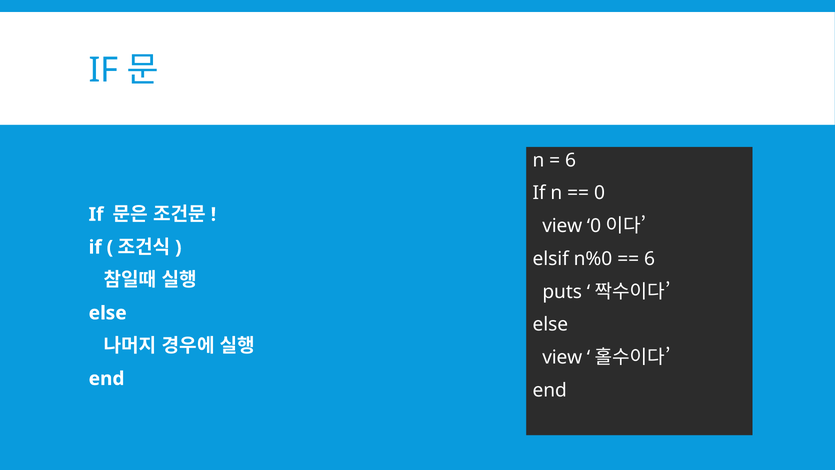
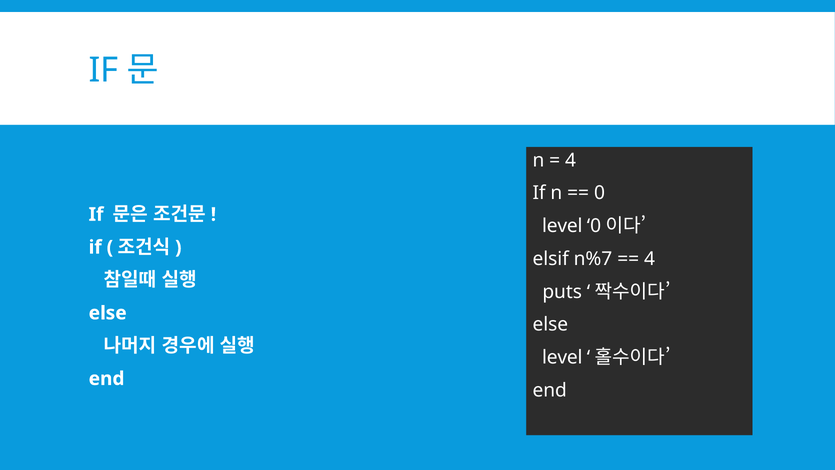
6 at (571, 160): 6 -> 4
view at (562, 226): view -> level
n%0: n%0 -> n%7
6 at (650, 259): 6 -> 4
view at (562, 357): view -> level
